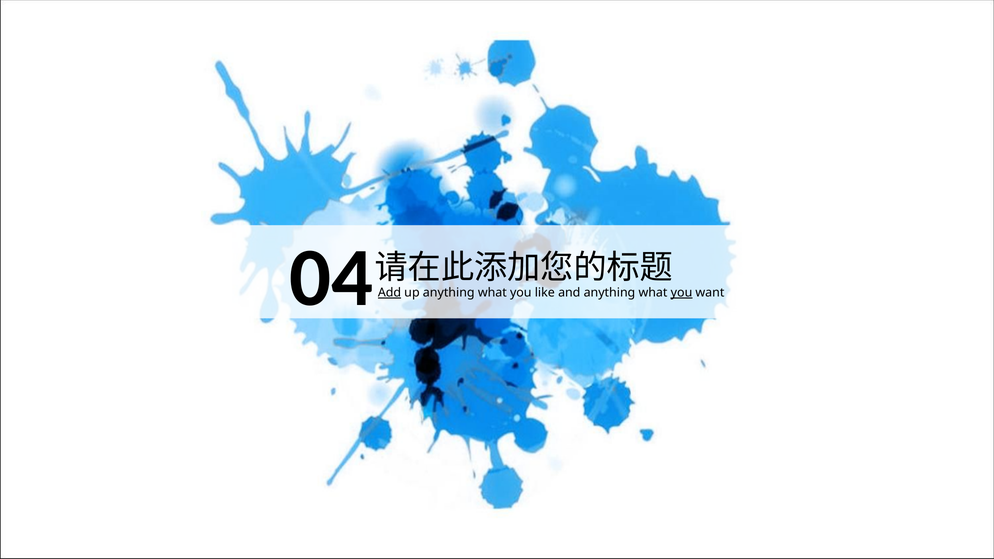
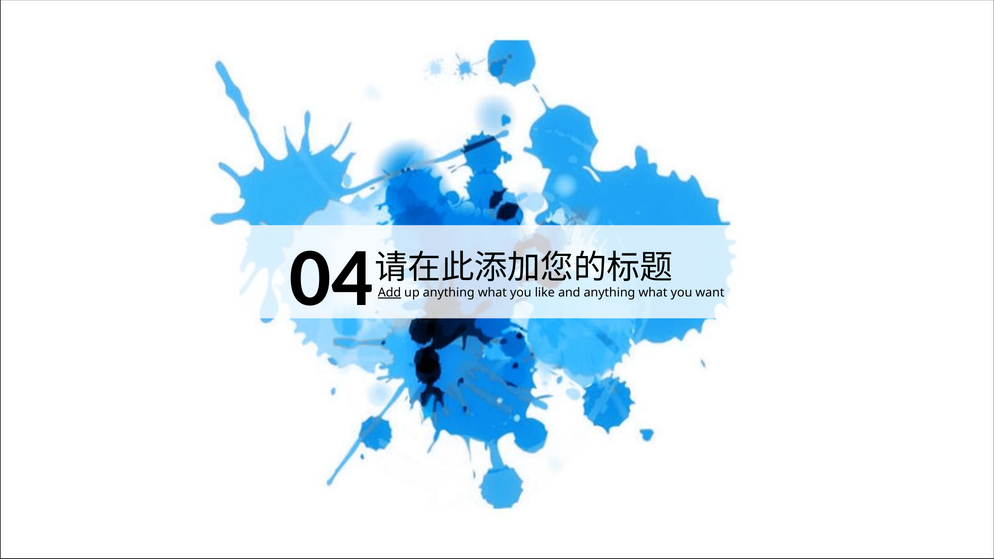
you at (682, 293) underline: present -> none
